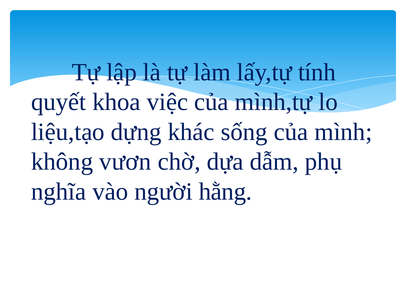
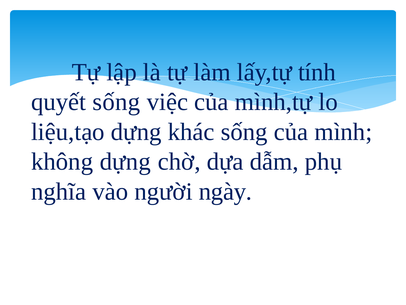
quyết khoa: khoa -> sống
không vươn: vươn -> dựng
hằng: hằng -> ngày
